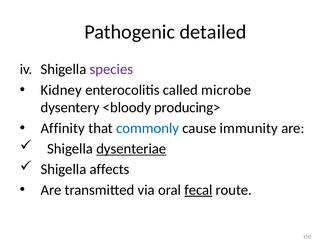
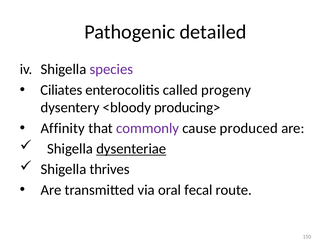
Kidney: Kidney -> Ciliates
microbe: microbe -> progeny
commonly colour: blue -> purple
immunity: immunity -> produced
affects: affects -> thrives
fecal underline: present -> none
